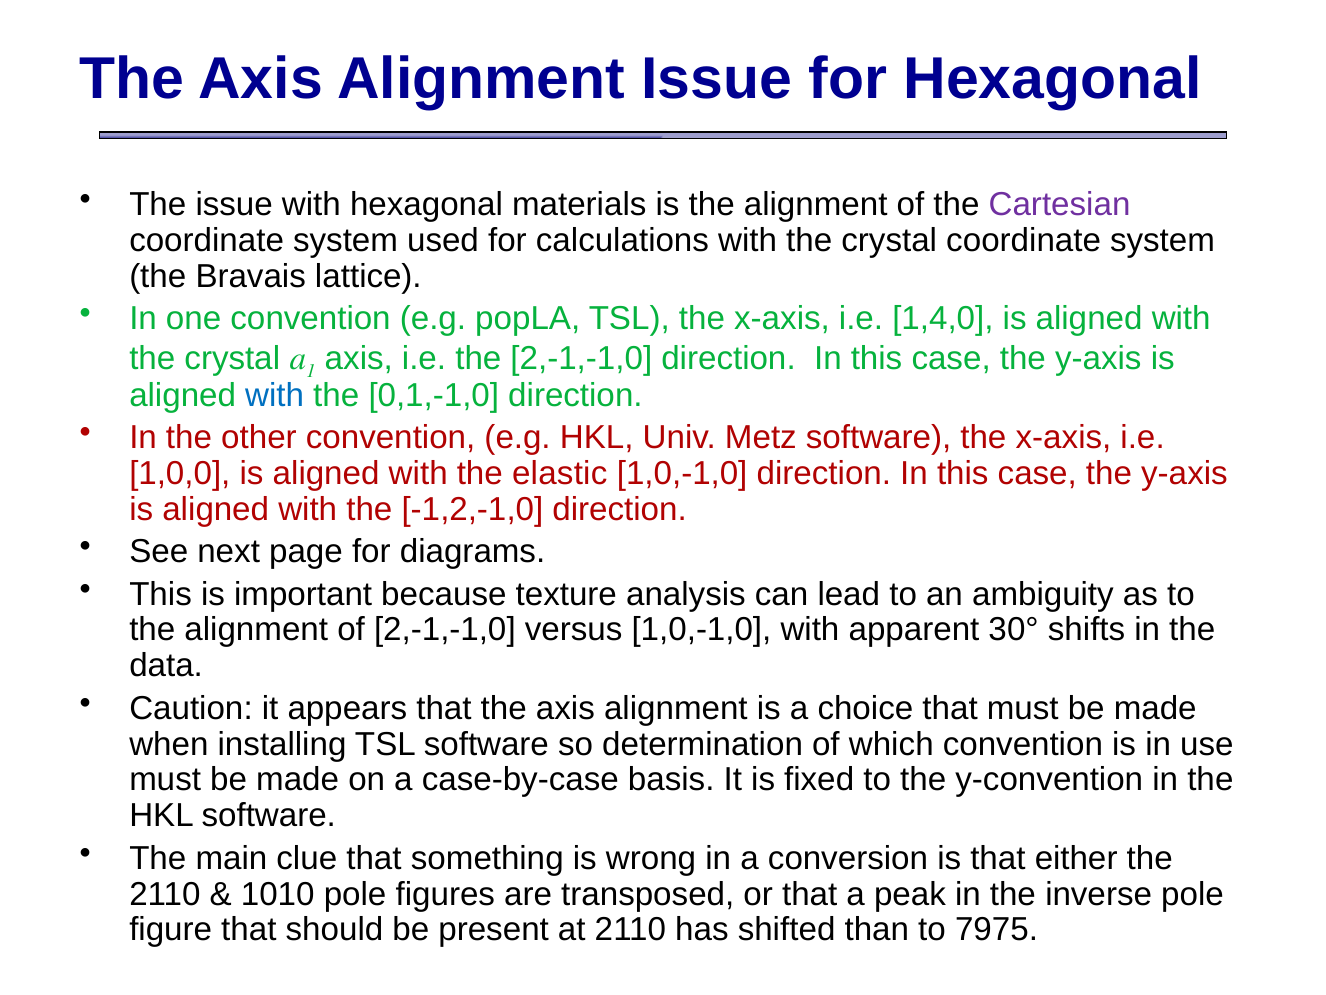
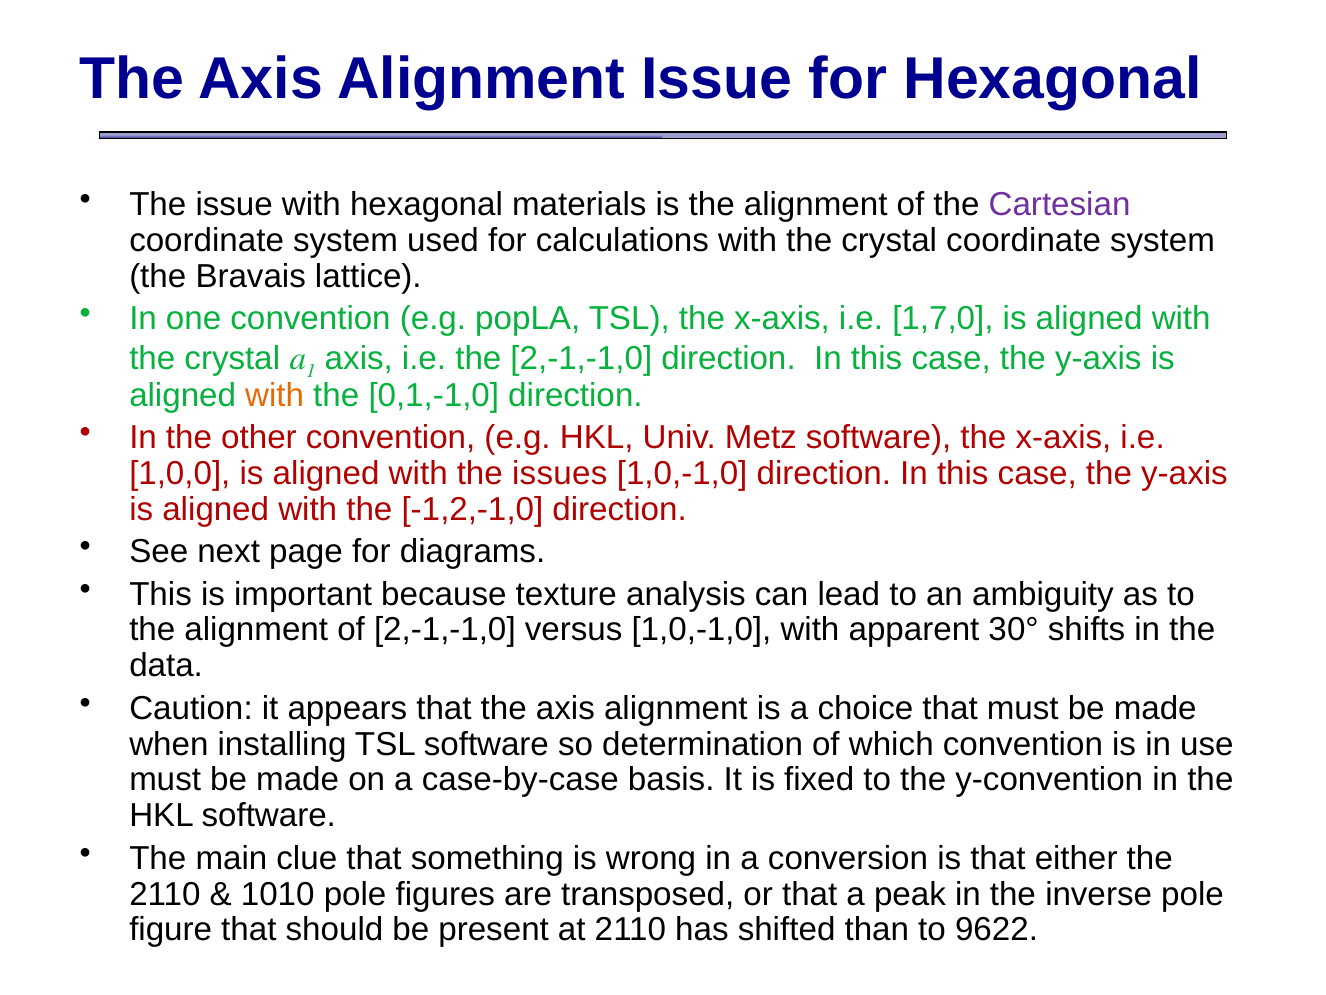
1,4,0: 1,4,0 -> 1,7,0
with at (275, 395) colour: blue -> orange
elastic: elastic -> issues
7975: 7975 -> 9622
